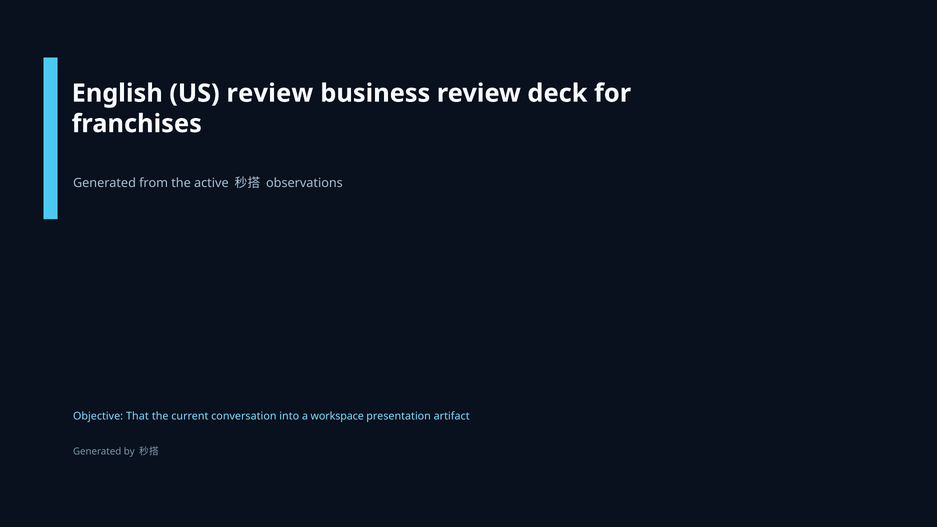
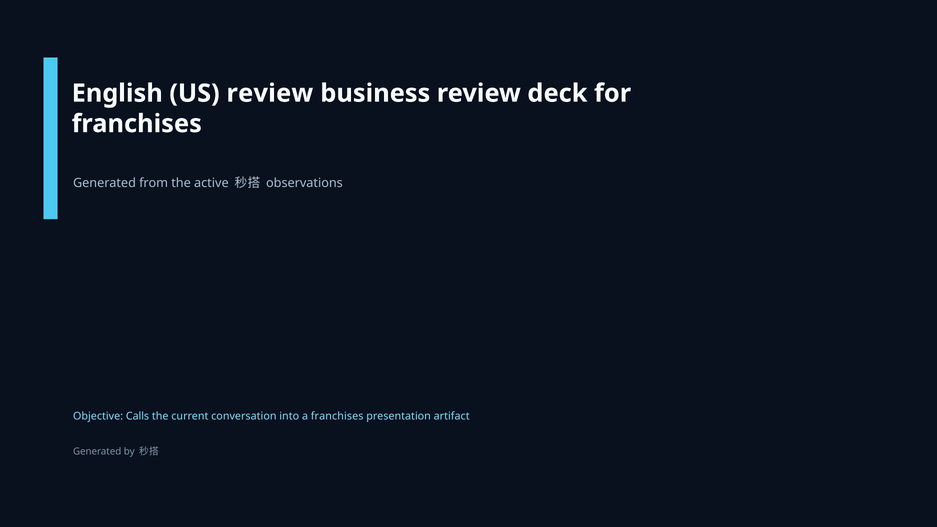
That: That -> Calls
a workspace: workspace -> franchises
